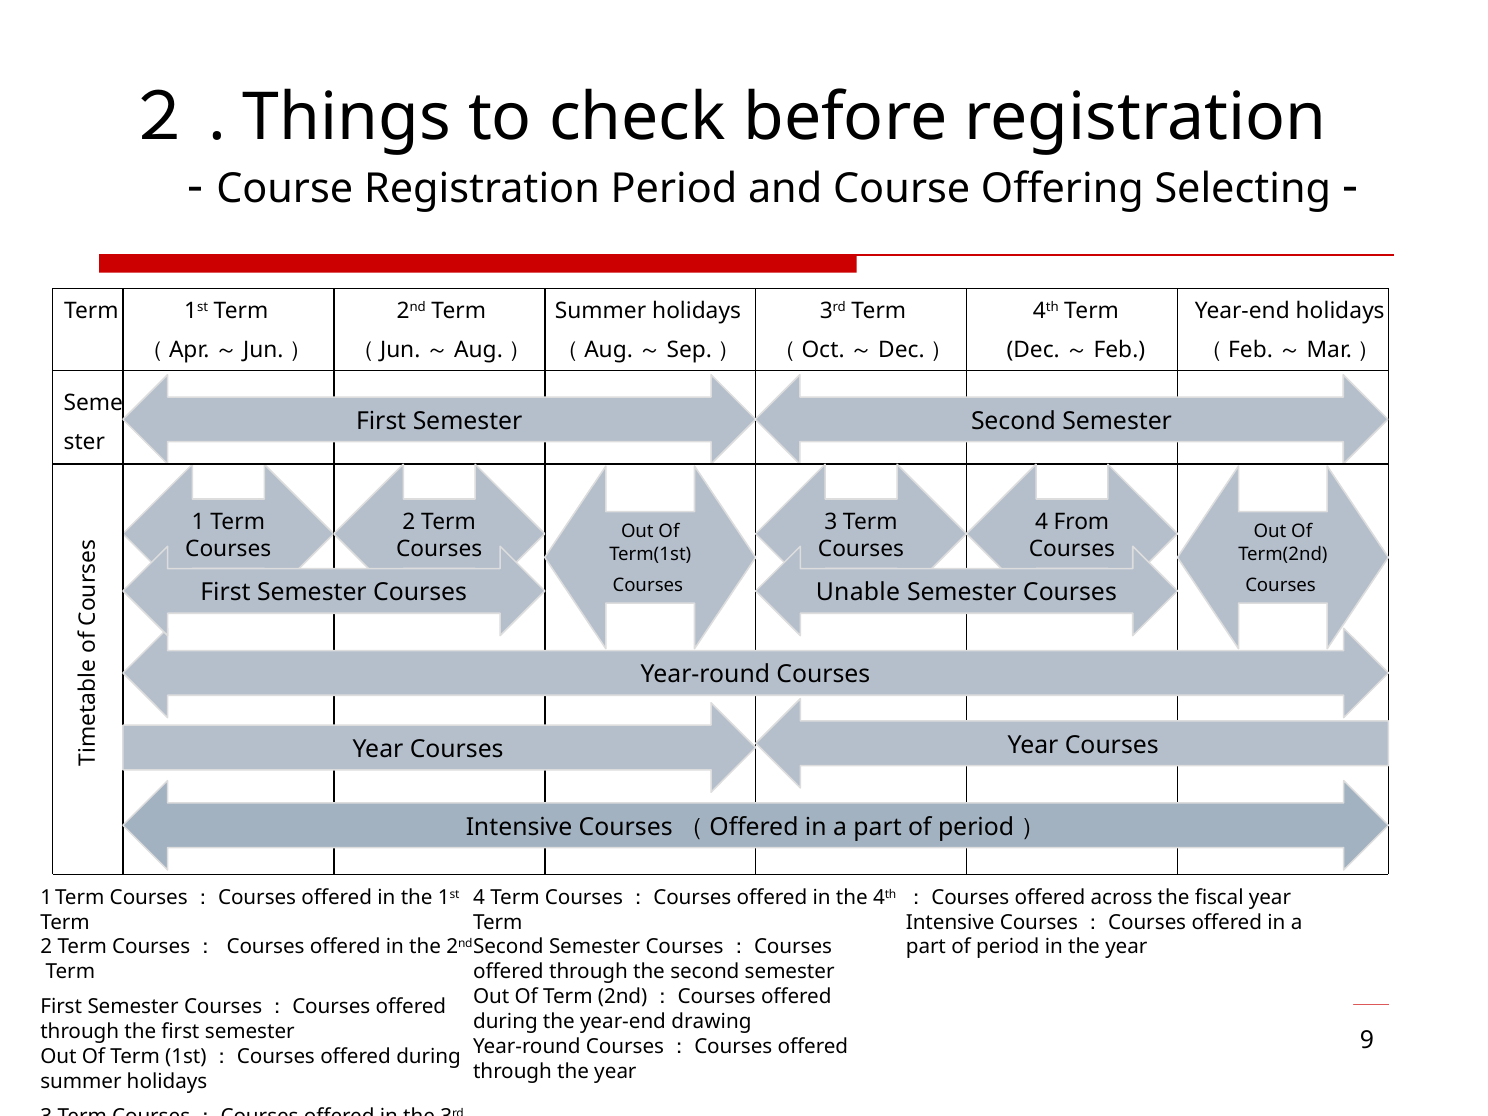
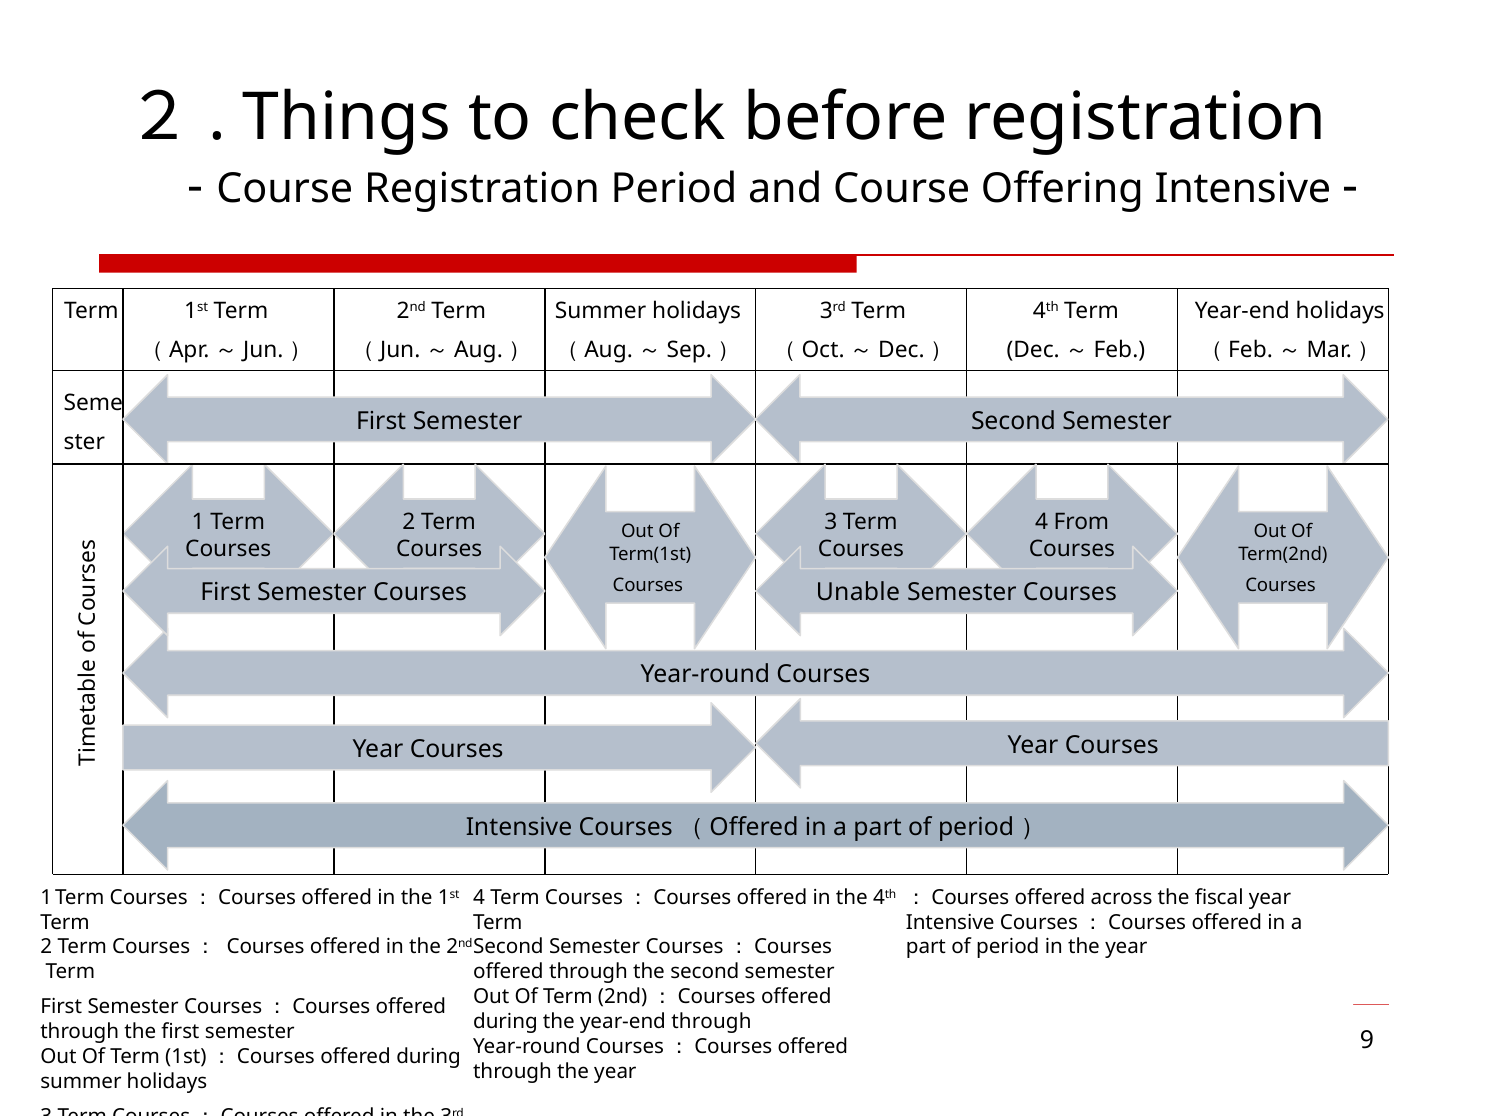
Offering Selecting: Selecting -> Intensive
year-end drawing: drawing -> through
